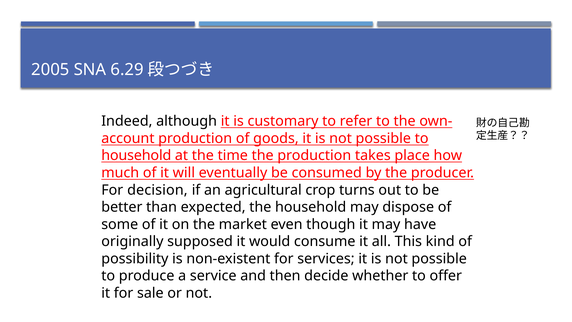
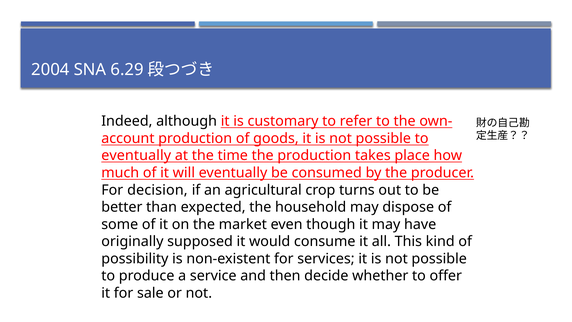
2005: 2005 -> 2004
household at (136, 155): household -> eventually
